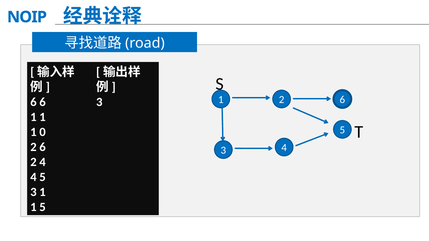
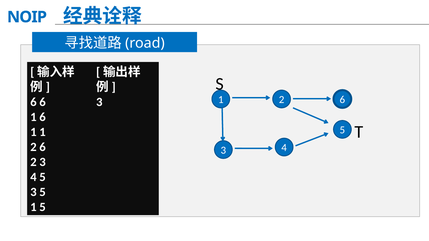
1 at (43, 117): 1 -> 6
1 0: 0 -> 1
4 at (43, 162): 4 -> 3
3 1: 1 -> 5
